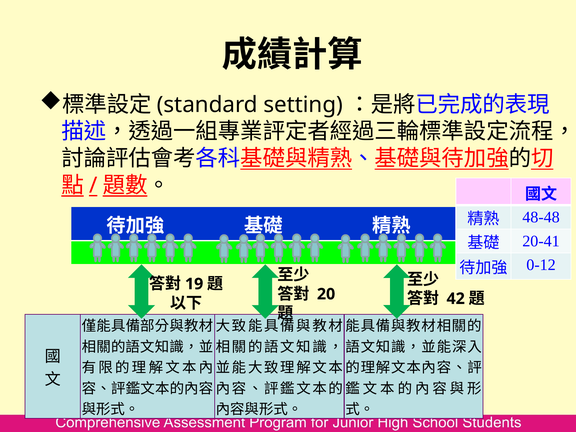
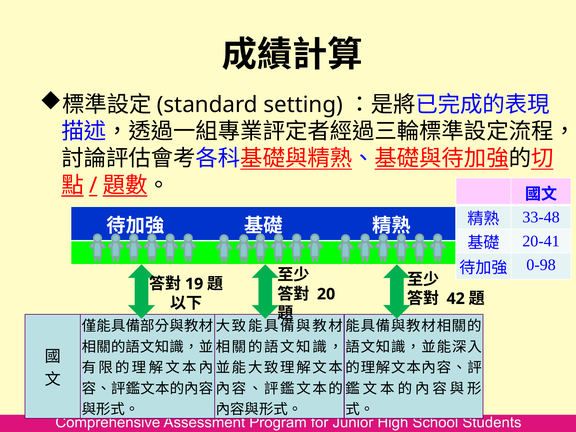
48-48: 48-48 -> 33-48
0-12: 0-12 -> 0-98
